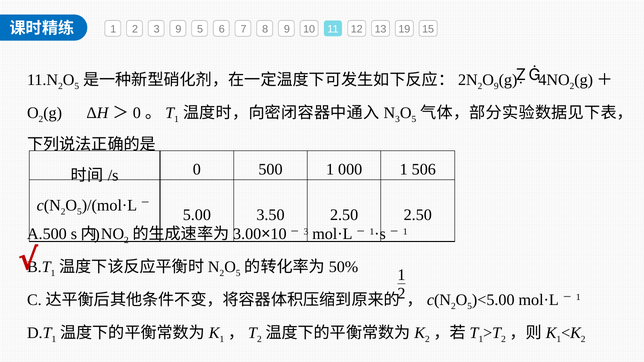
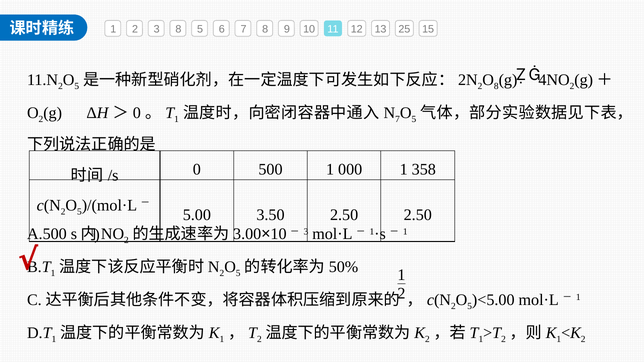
3 9: 9 -> 8
19: 19 -> 25
9 at (496, 86): 9 -> 8
3 at (398, 119): 3 -> 7
506: 506 -> 358
